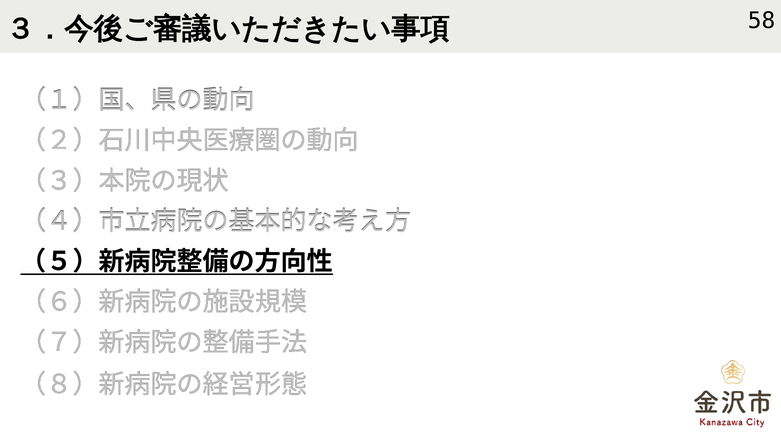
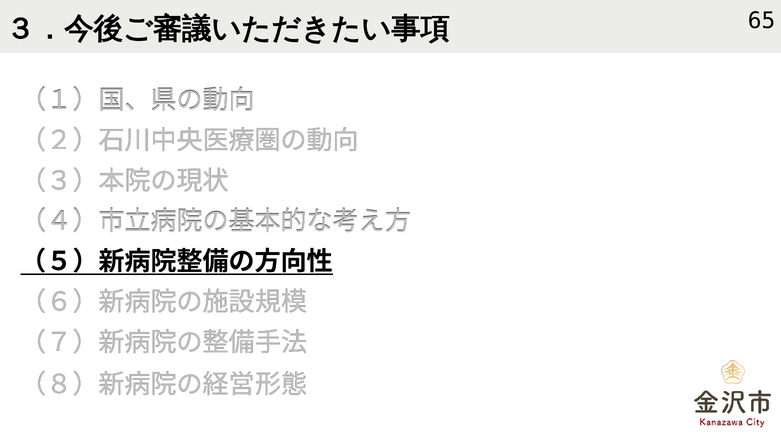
58: 58 -> 65
